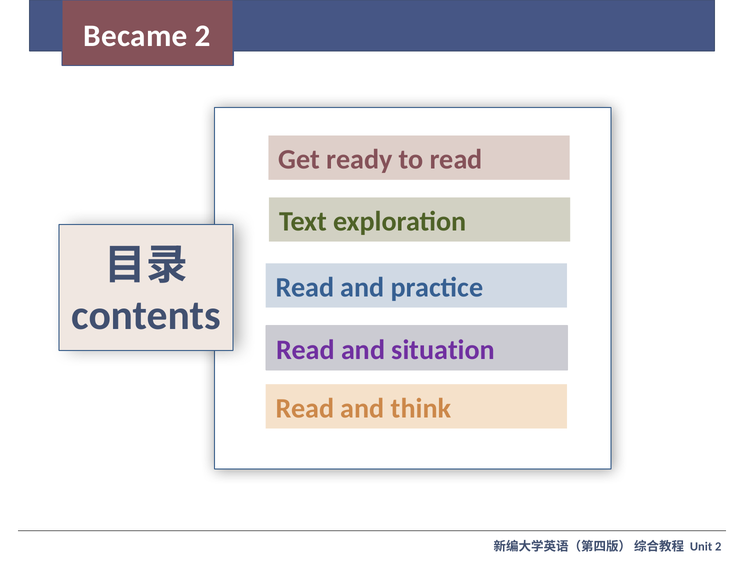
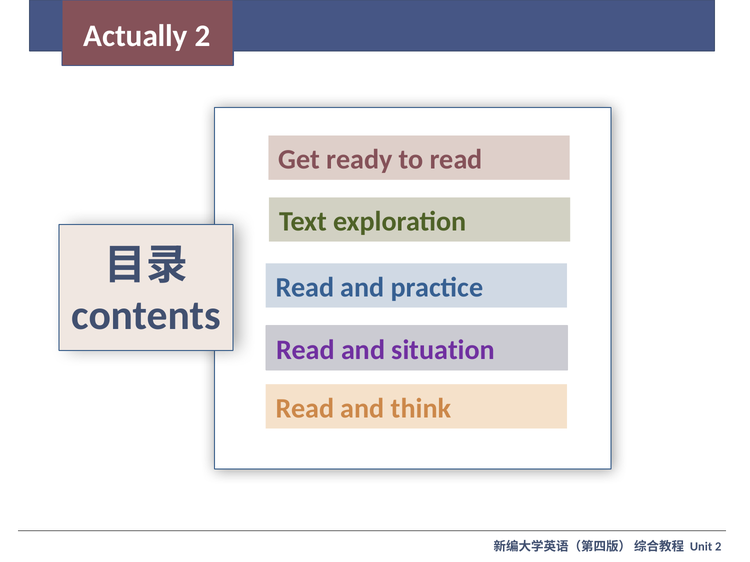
Became: Became -> Actually
